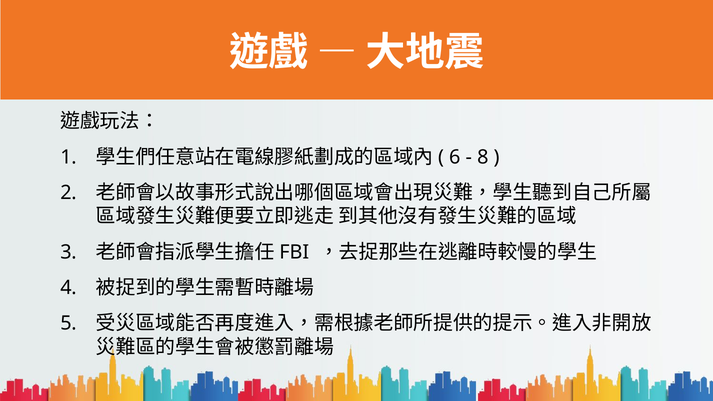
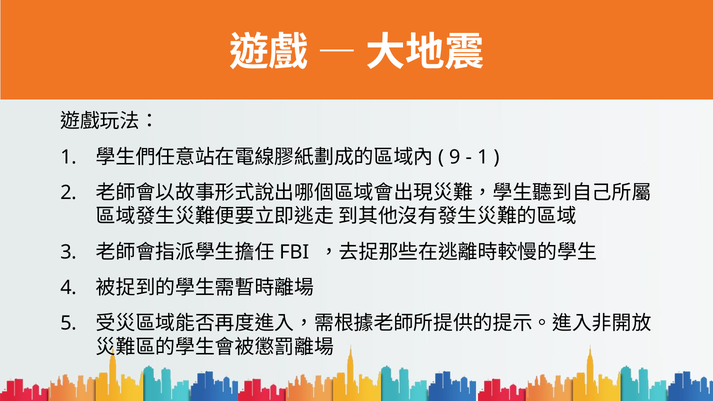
6: 6 -> 9
8 at (483, 157): 8 -> 1
